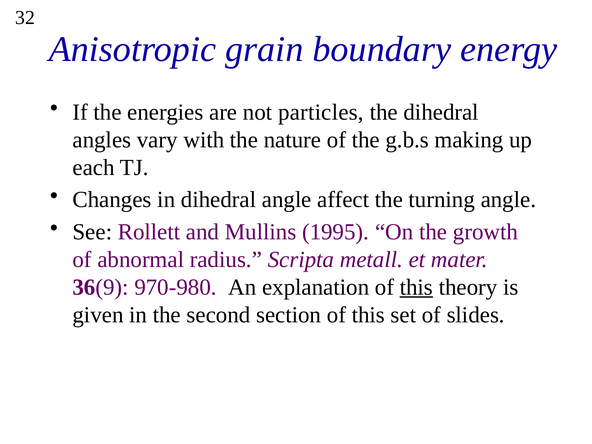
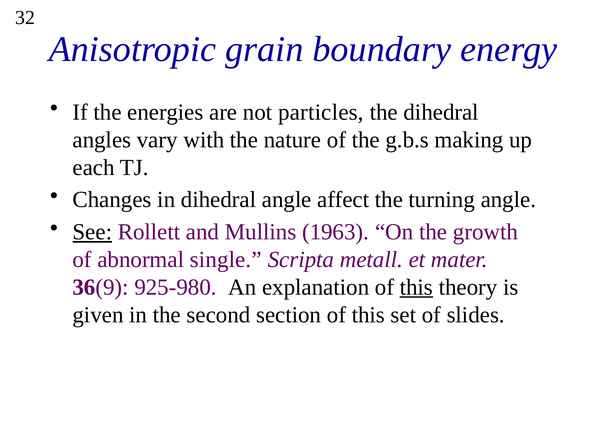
See underline: none -> present
1995: 1995 -> 1963
radius: radius -> single
970-980: 970-980 -> 925-980
